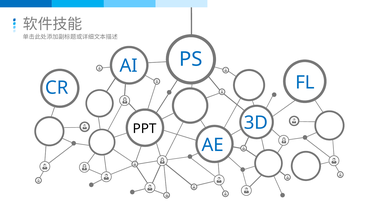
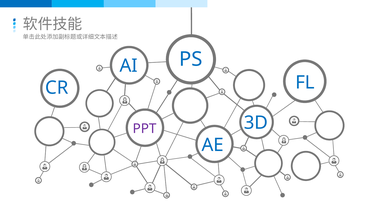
PPT colour: black -> purple
